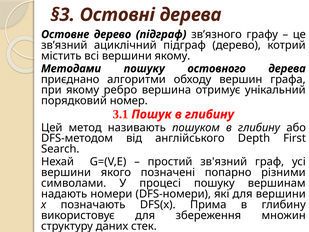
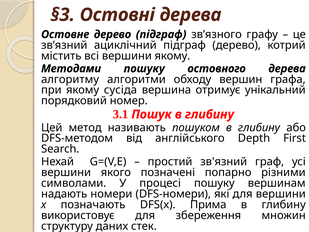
приєднано: приєднано -> алгоритму
ребро: ребро -> сусіда
